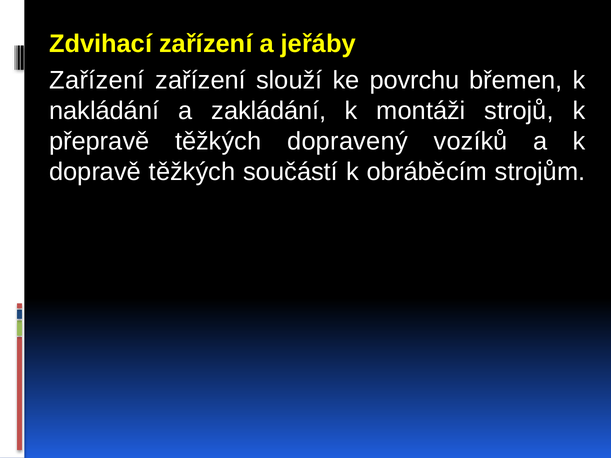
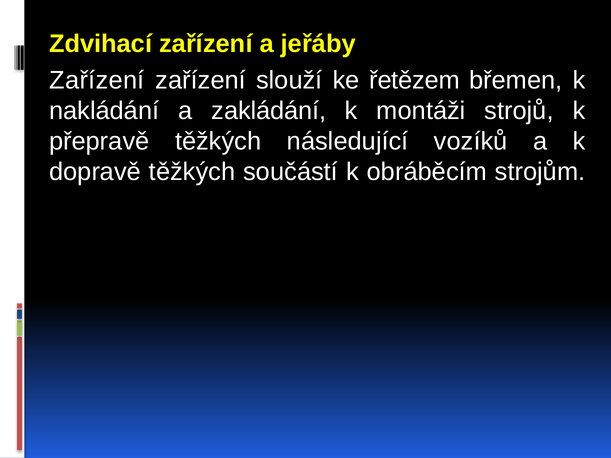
povrchu: povrchu -> řetězem
dopravený: dopravený -> následující
